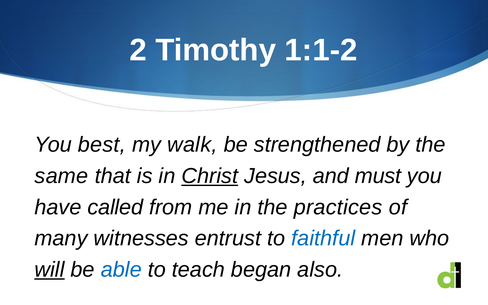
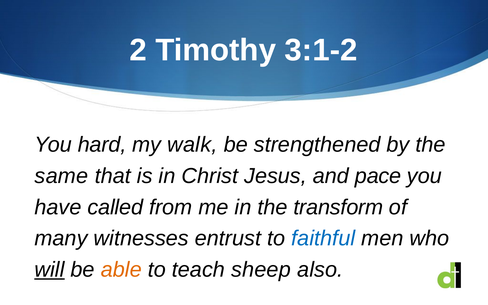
1:1-2: 1:1-2 -> 3:1-2
best: best -> hard
Christ underline: present -> none
must: must -> pace
practices: practices -> transform
able colour: blue -> orange
began: began -> sheep
